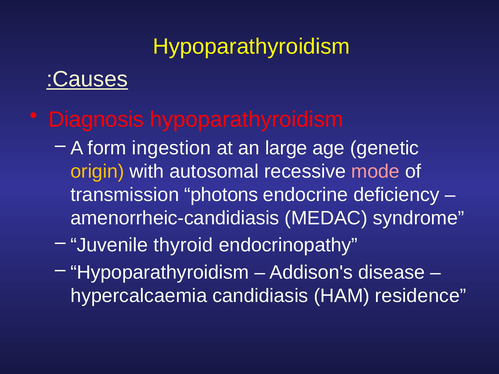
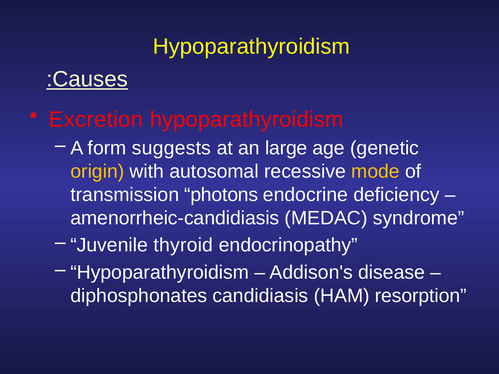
Diagnosis: Diagnosis -> Excretion
ingestion: ingestion -> suggests
mode colour: pink -> yellow
hypercalcaemia: hypercalcaemia -> diphosphonates
residence: residence -> resorption
